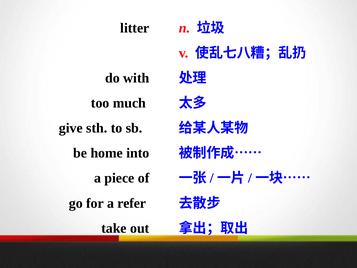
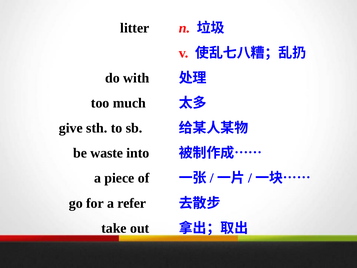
home: home -> waste
